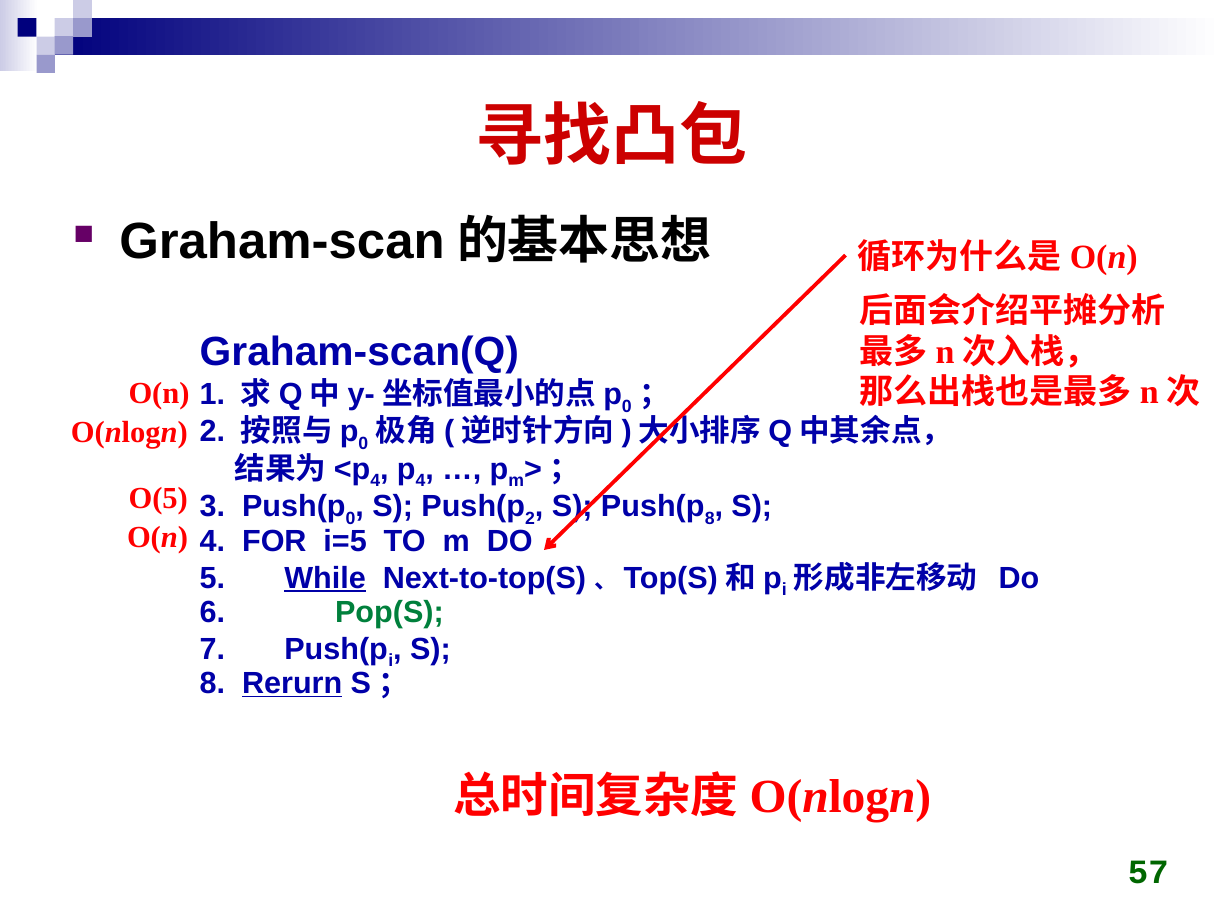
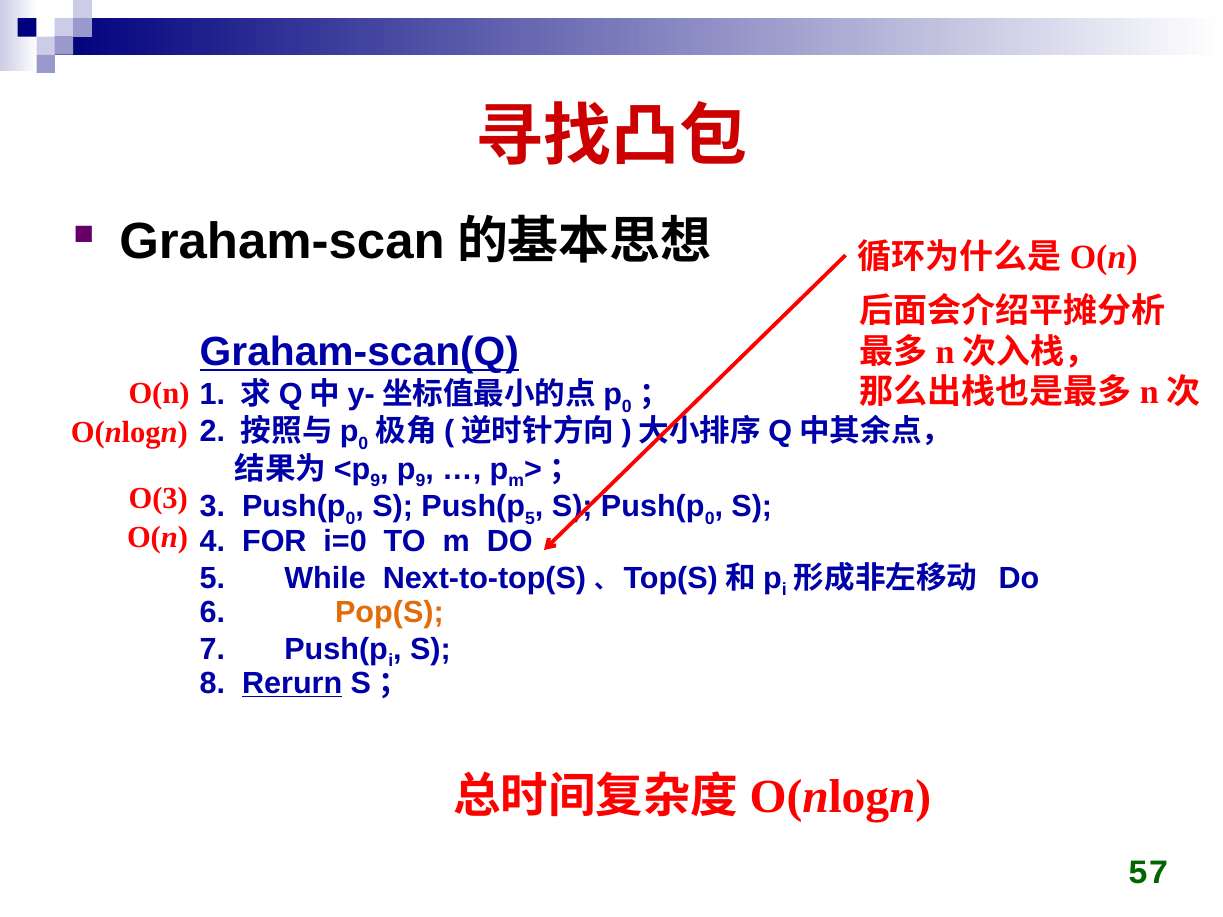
Graham-scan(Q underline: none -> present
4 at (375, 481): 4 -> 9
4 at (420, 481): 4 -> 9
O(5: O(5 -> O(3
2 at (530, 519): 2 -> 5
8 at (710, 519): 8 -> 0
i=5: i=5 -> i=0
While underline: present -> none
Pop(S colour: green -> orange
